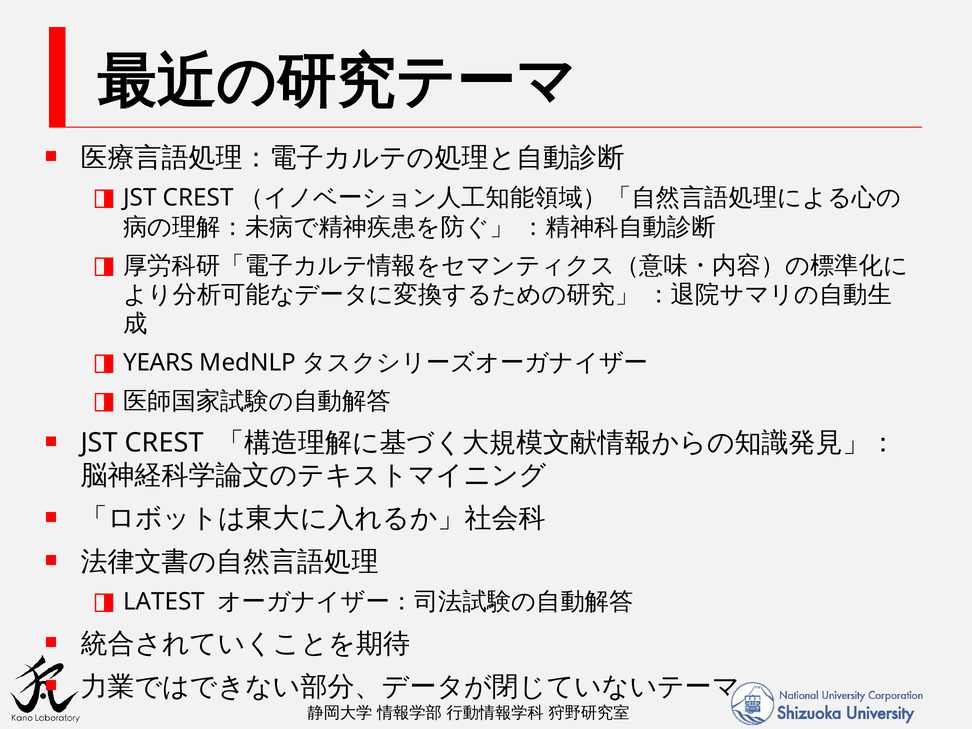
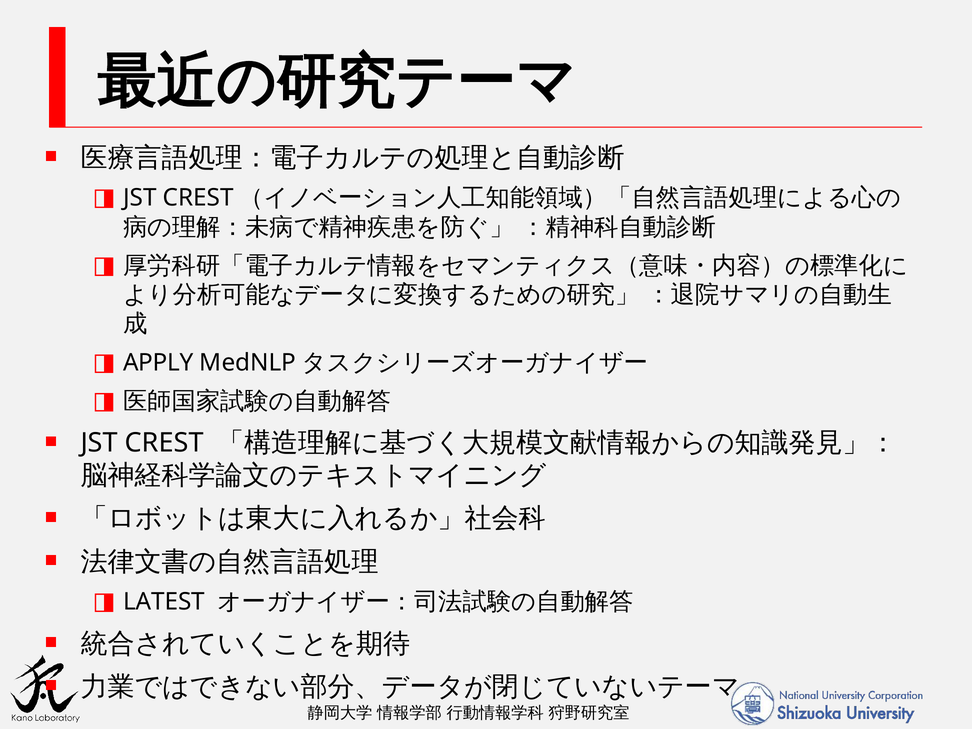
YEARS: YEARS -> APPLY
